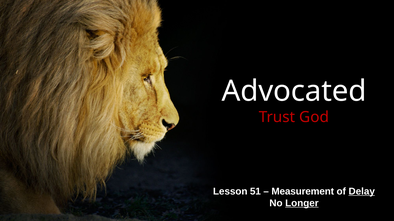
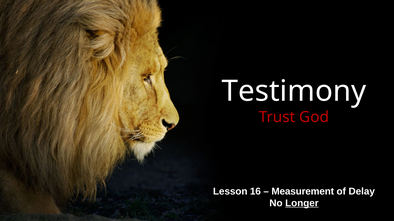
Advocated: Advocated -> Testimony
51: 51 -> 16
Delay underline: present -> none
